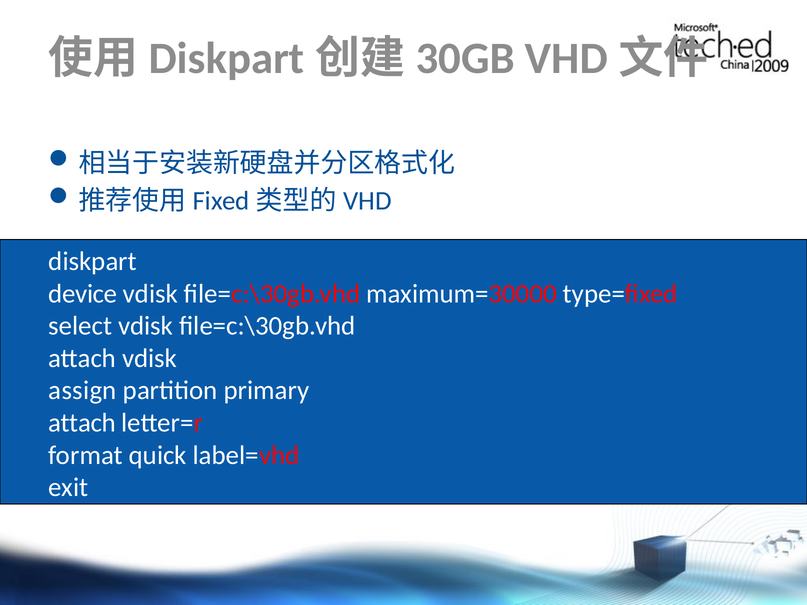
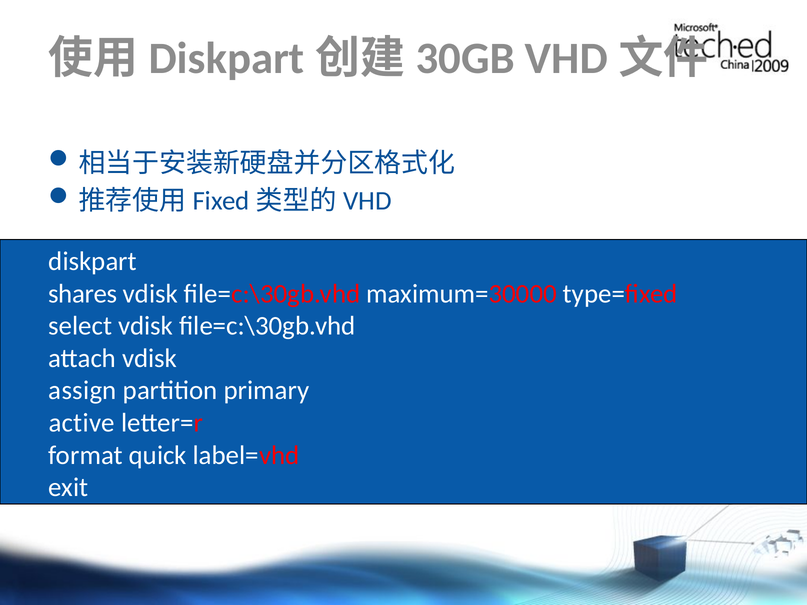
device: device -> shares
attach at (82, 423): attach -> active
